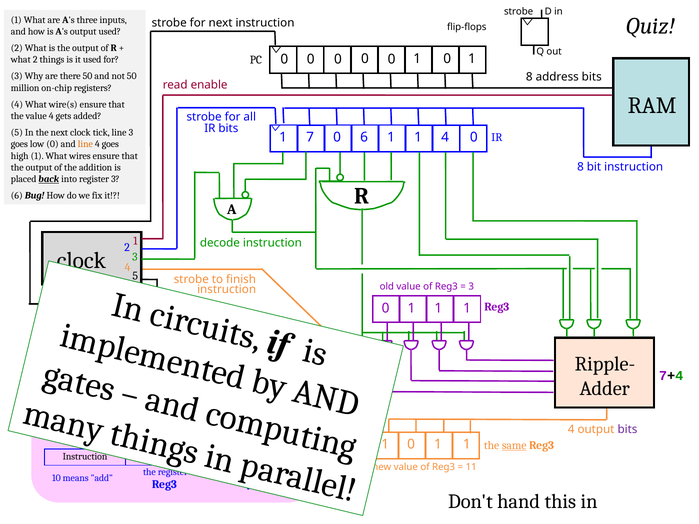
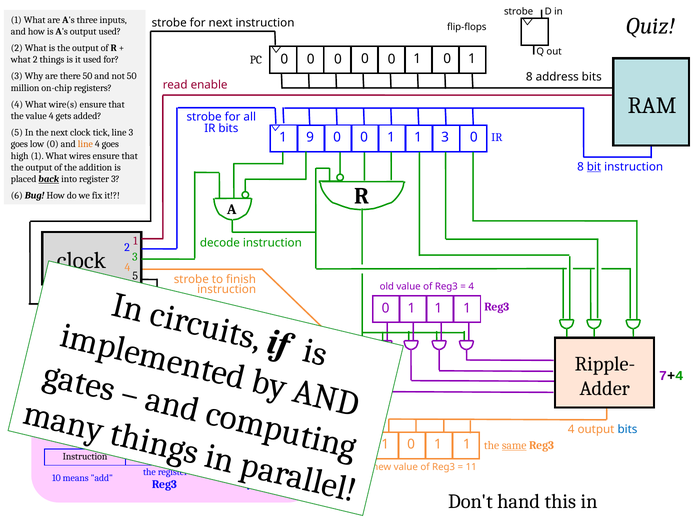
7: 7 -> 9
6 at (364, 137): 6 -> 0
1 1 4: 4 -> 3
bit underline: none -> present
3 at (471, 287): 3 -> 4
bits at (627, 430) colour: purple -> blue
